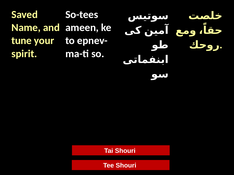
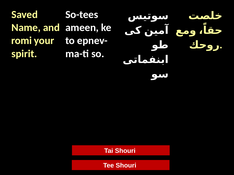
tune: tune -> romi
